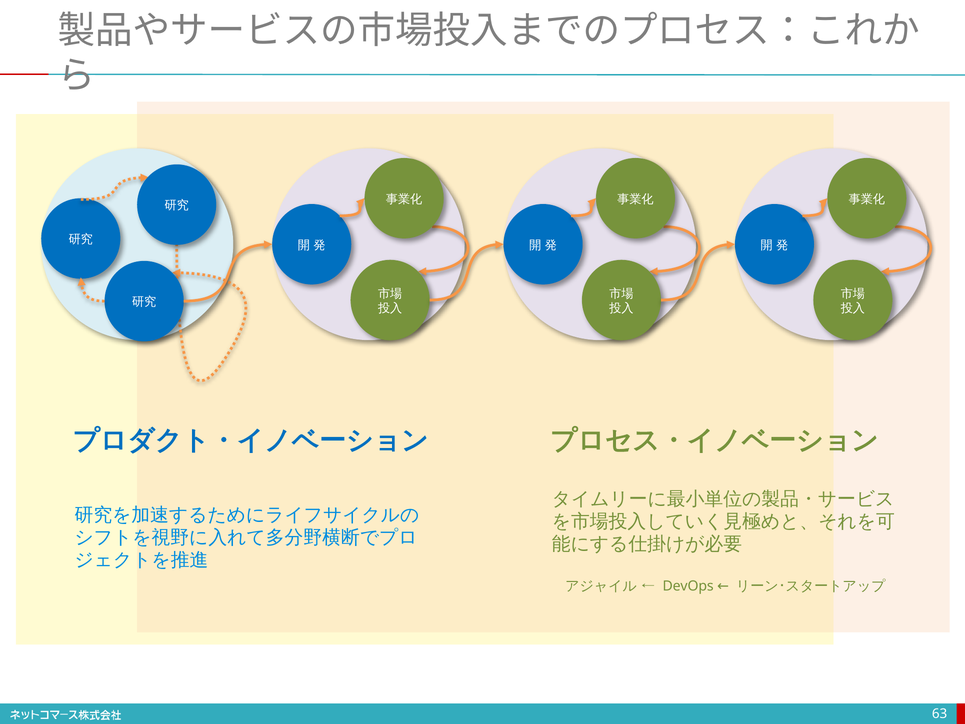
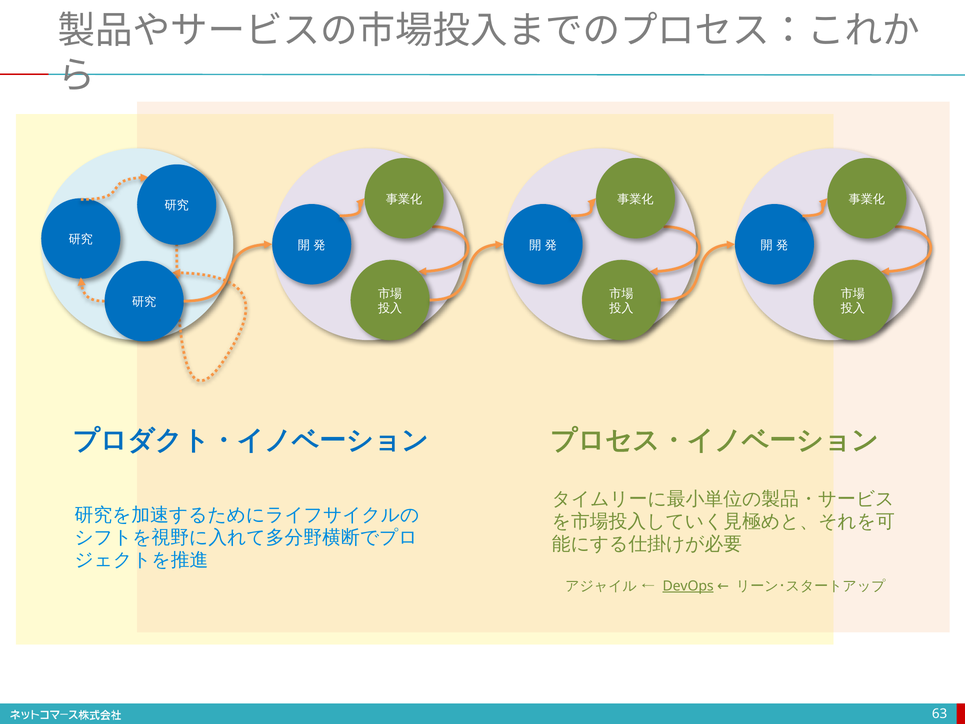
DevOps underline: none -> present
